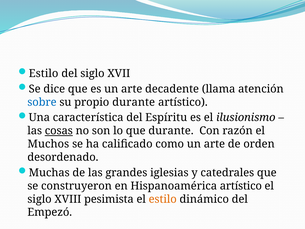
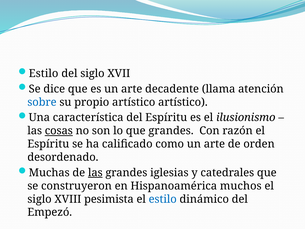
propio durante: durante -> artístico
que durante: durante -> grandes
Muchos at (48, 144): Muchos -> Espíritu
las at (95, 172) underline: none -> present
Hispanoamérica artístico: artístico -> muchos
estilo at (163, 199) colour: orange -> blue
